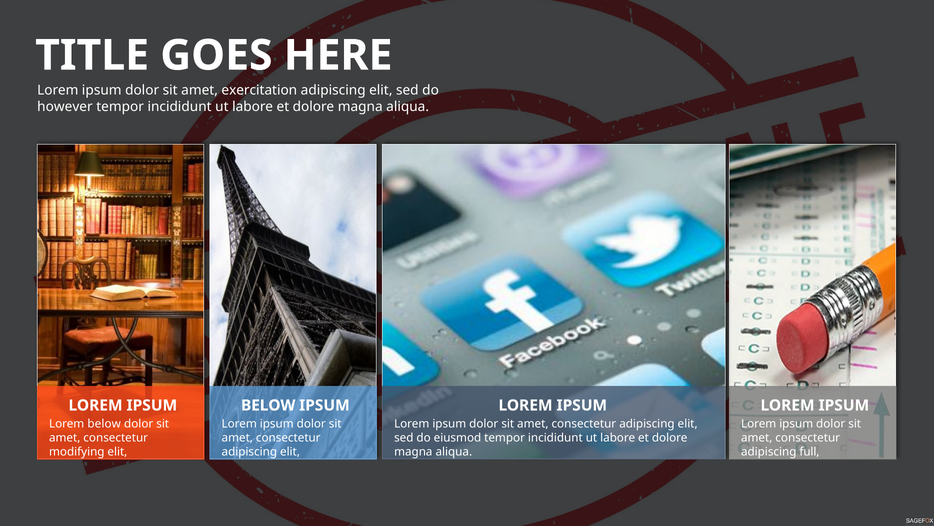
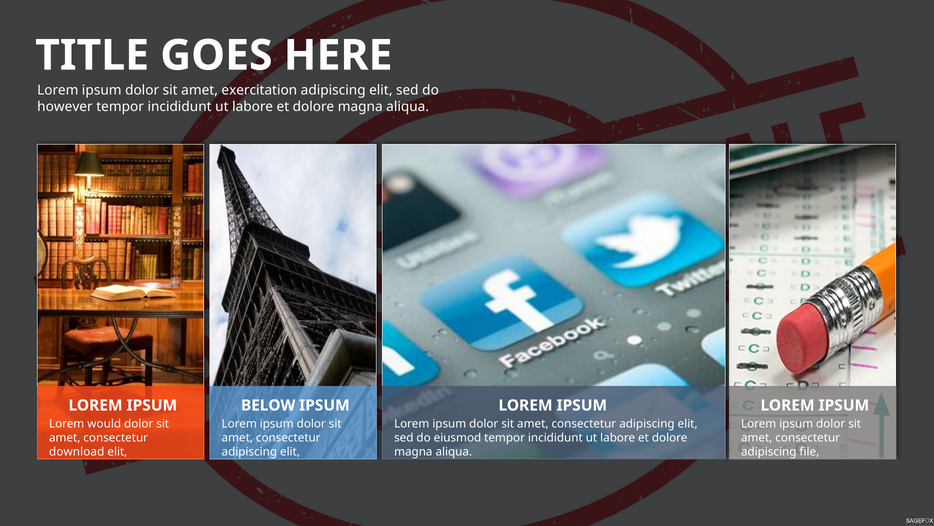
Lorem below: below -> would
modifying: modifying -> download
full: full -> file
